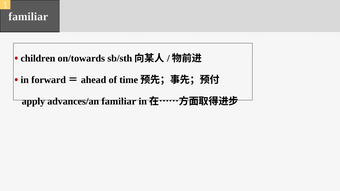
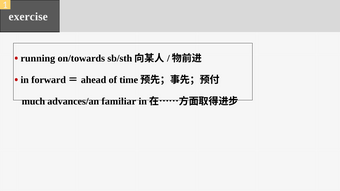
familiar at (28, 17): familiar -> exercise
children: children -> running
apply: apply -> much
